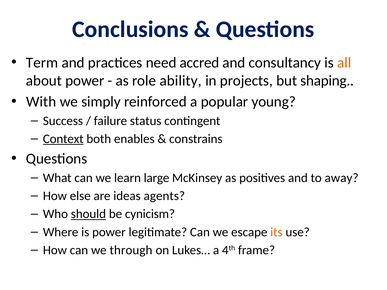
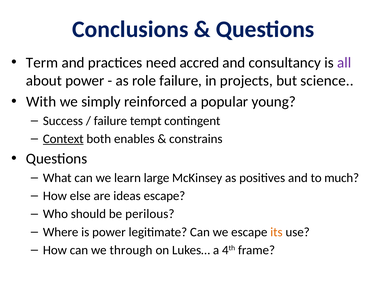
all colour: orange -> purple
role ability: ability -> failure
shaping: shaping -> science
status: status -> tempt
away: away -> much
ideas agents: agents -> escape
should underline: present -> none
cynicism: cynicism -> perilous
